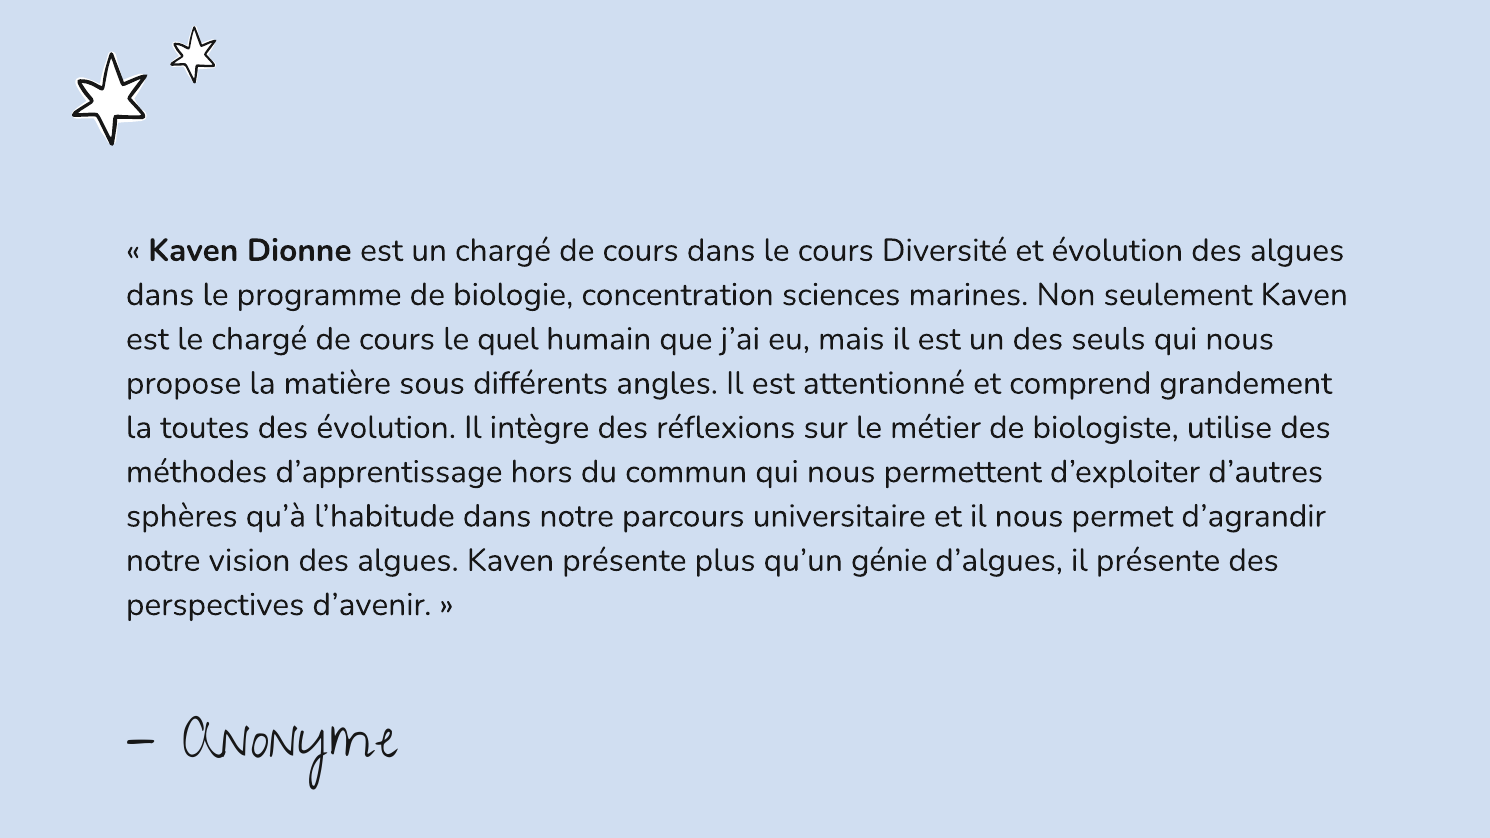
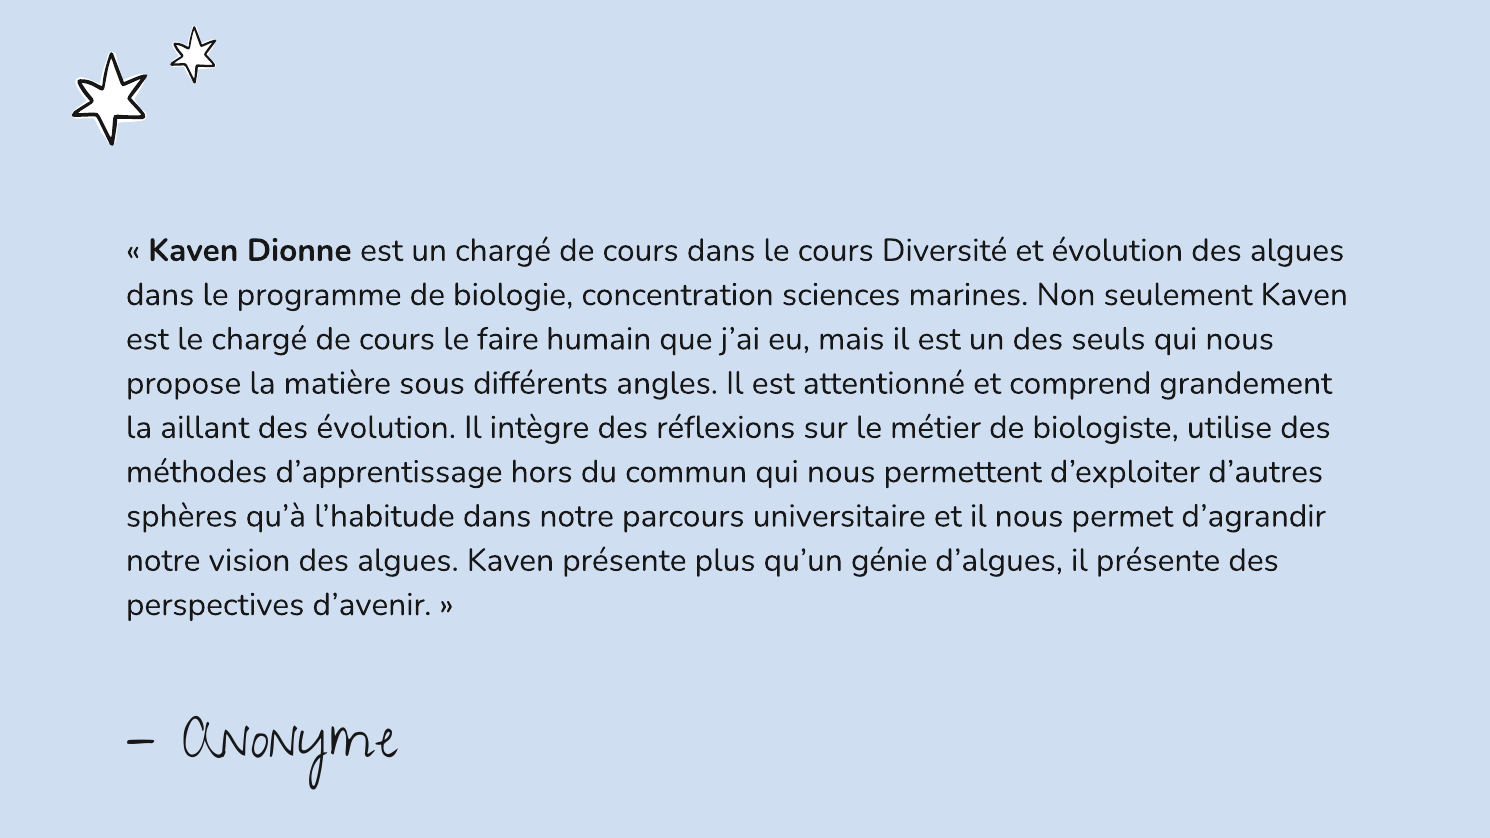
quel: quel -> faire
toutes: toutes -> aillant
